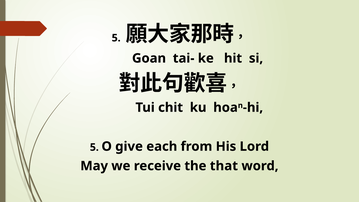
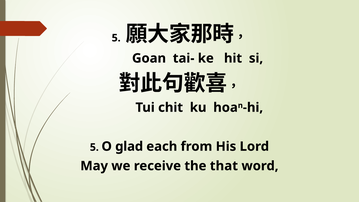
give: give -> glad
